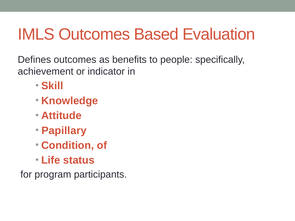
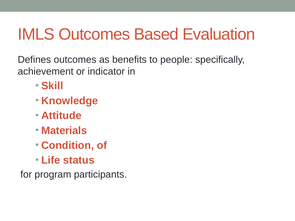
Papillary: Papillary -> Materials
